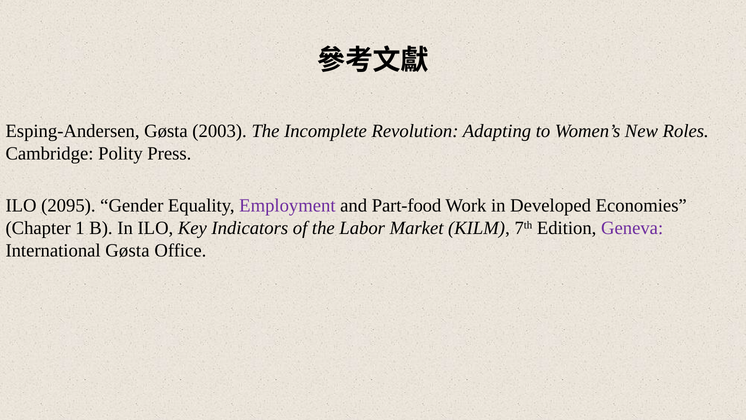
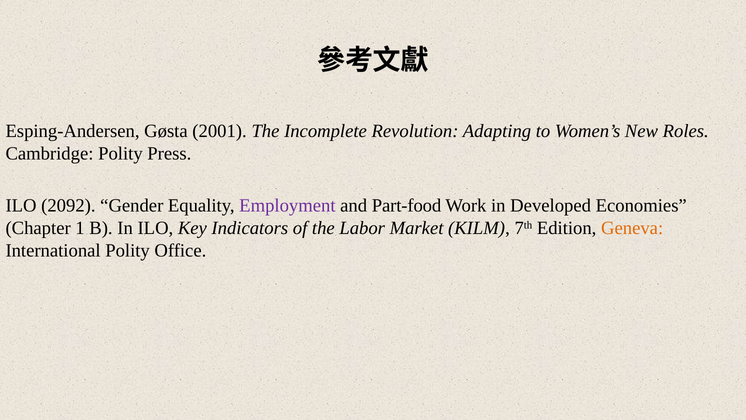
2003: 2003 -> 2001
2095: 2095 -> 2092
Geneva colour: purple -> orange
International Gøsta: Gøsta -> Polity
